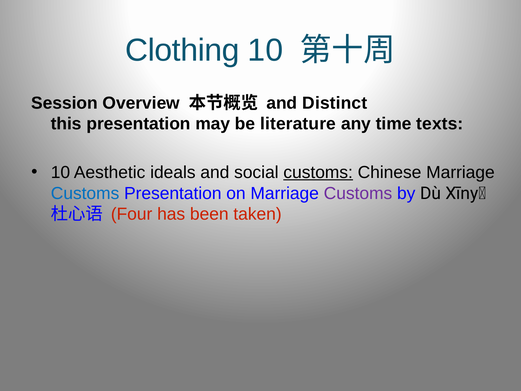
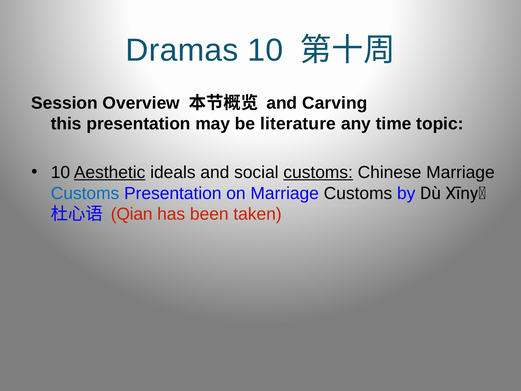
Clothing: Clothing -> Dramas
Distinct: Distinct -> Carving
texts: texts -> topic
Aesthetic underline: none -> present
Customs at (358, 193) colour: purple -> black
Four: Four -> Qian
